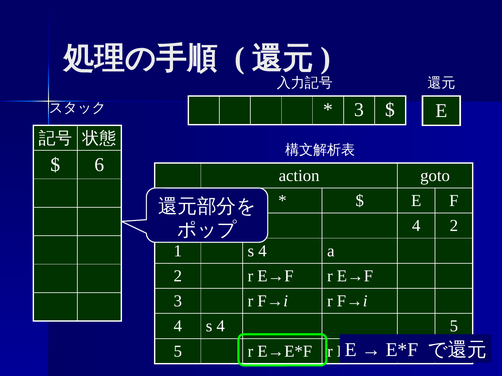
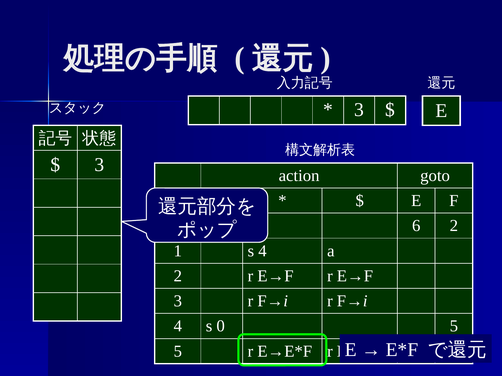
6 at (99, 165): 6 -> 3
4 at (416, 226): 4 -> 6
4 s 4: 4 -> 0
